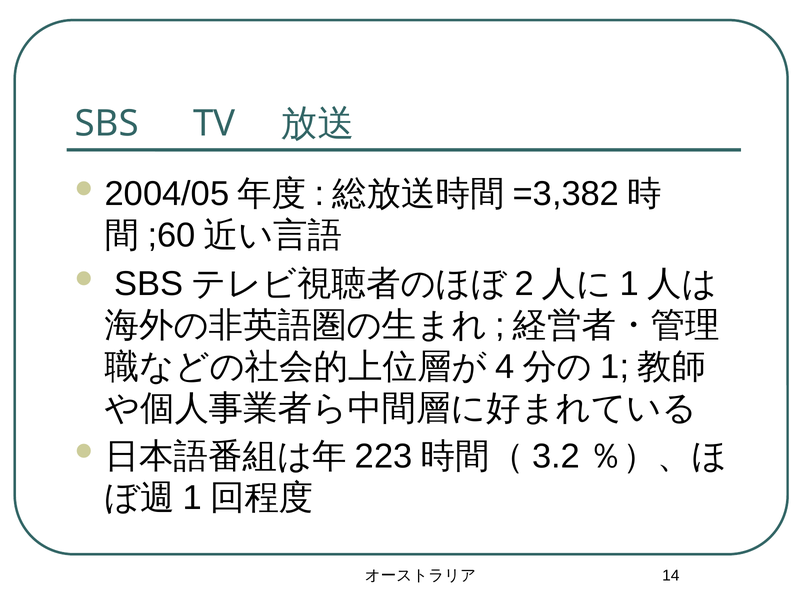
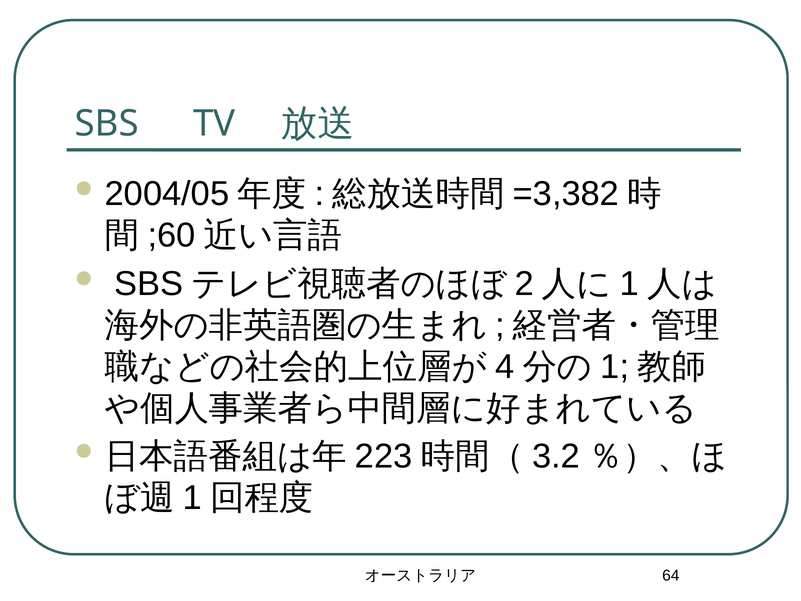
14: 14 -> 64
